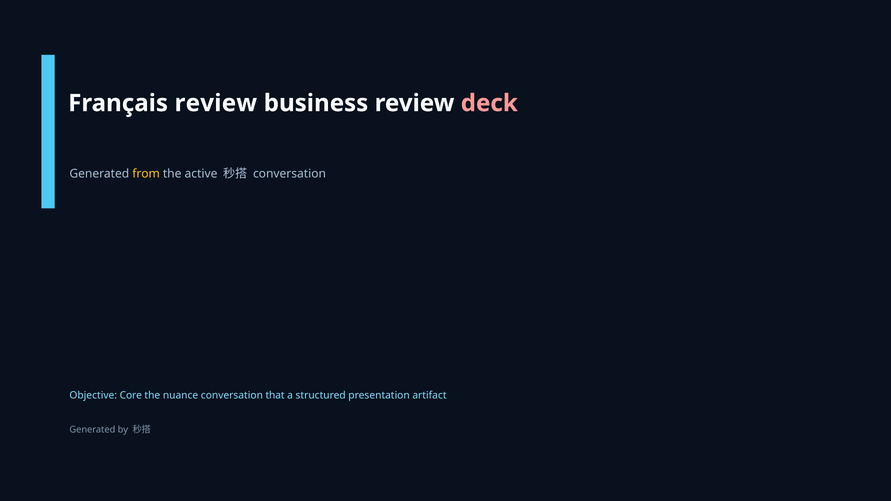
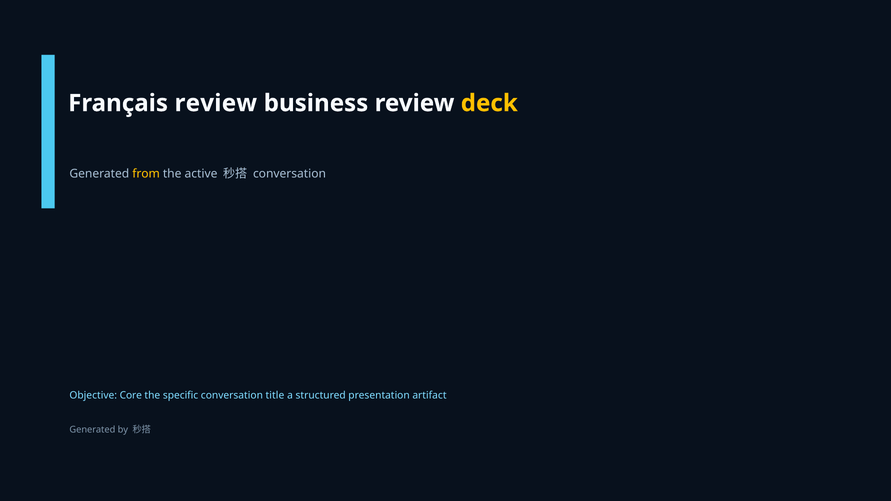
deck colour: pink -> yellow
nuance: nuance -> specific
that: that -> title
